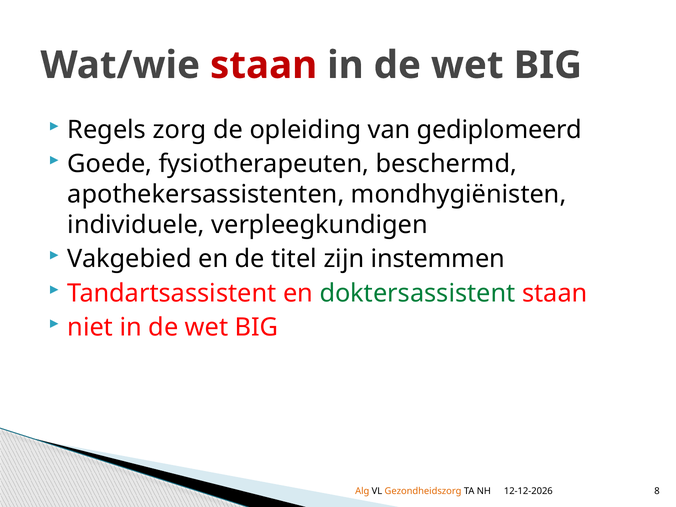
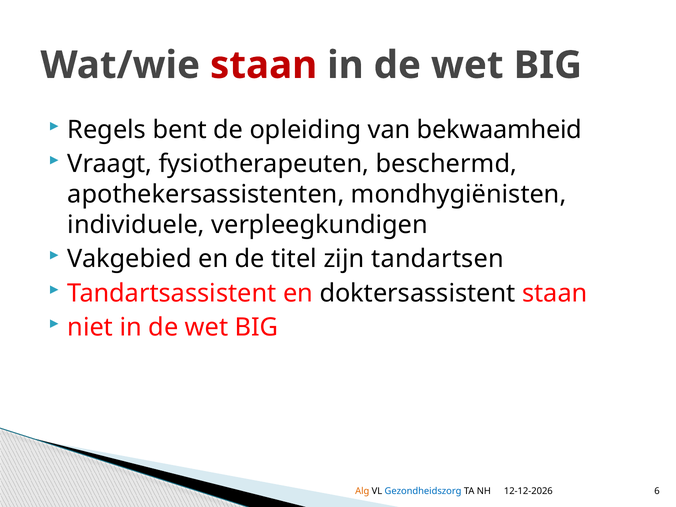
zorg: zorg -> bent
gediplomeerd: gediplomeerd -> bekwaamheid
Goede: Goede -> Vraagt
instemmen: instemmen -> tandartsen
doktersassistent colour: green -> black
Gezondheidszorg colour: orange -> blue
8: 8 -> 6
